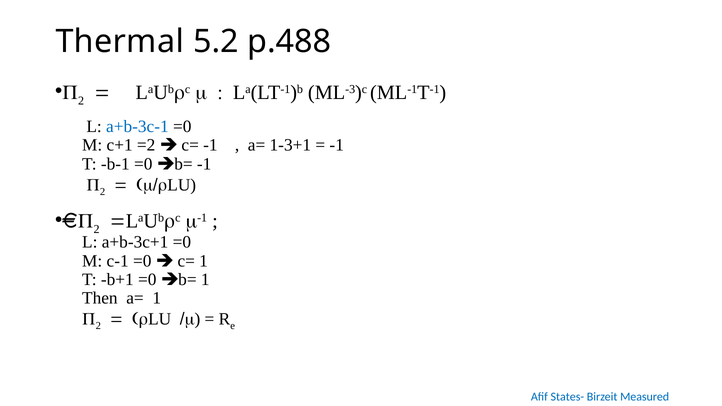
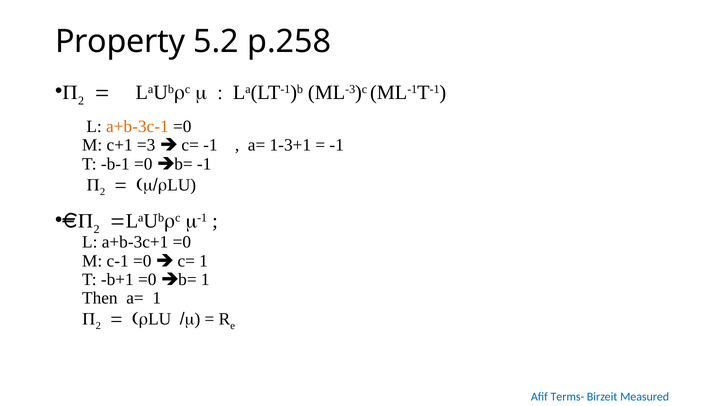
Thermal: Thermal -> Property
p.488: p.488 -> p.258
a+b-3c-1 colour: blue -> orange
=2: =2 -> =3
States-: States- -> Terms-
